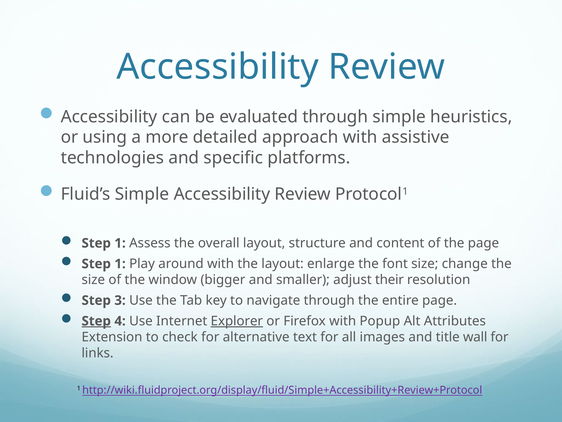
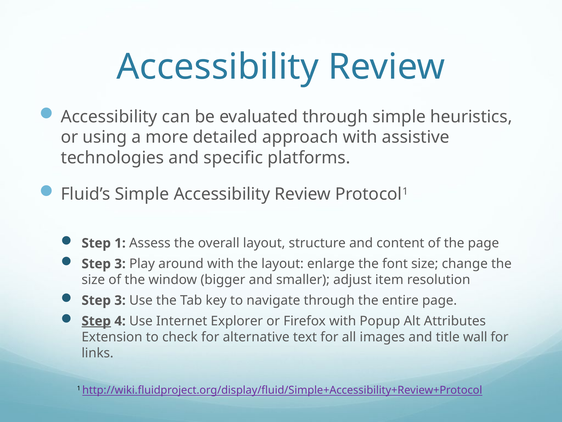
1 at (120, 264): 1 -> 3
their: their -> item
Explorer underline: present -> none
